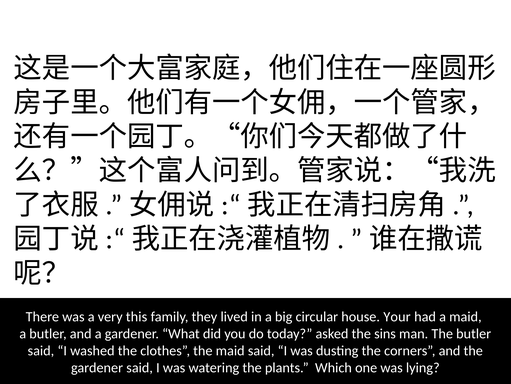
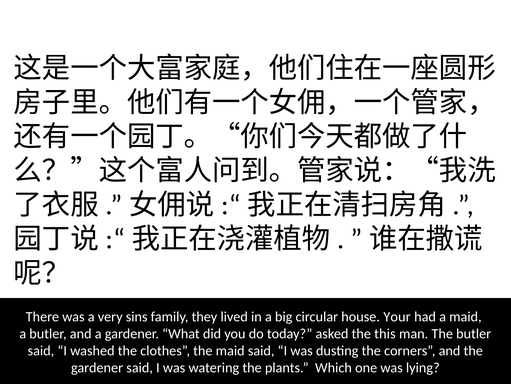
this: this -> sins
sins: sins -> this
